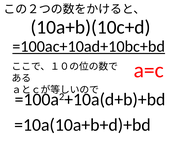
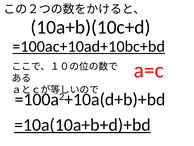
=10a(10a+b+d)+bd underline: none -> present
